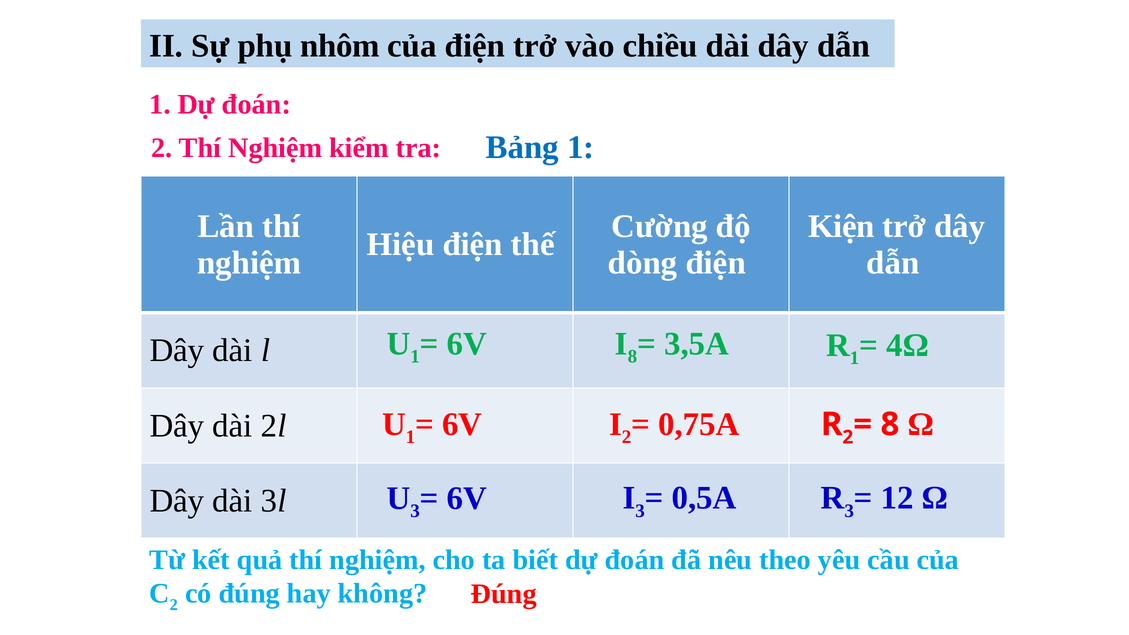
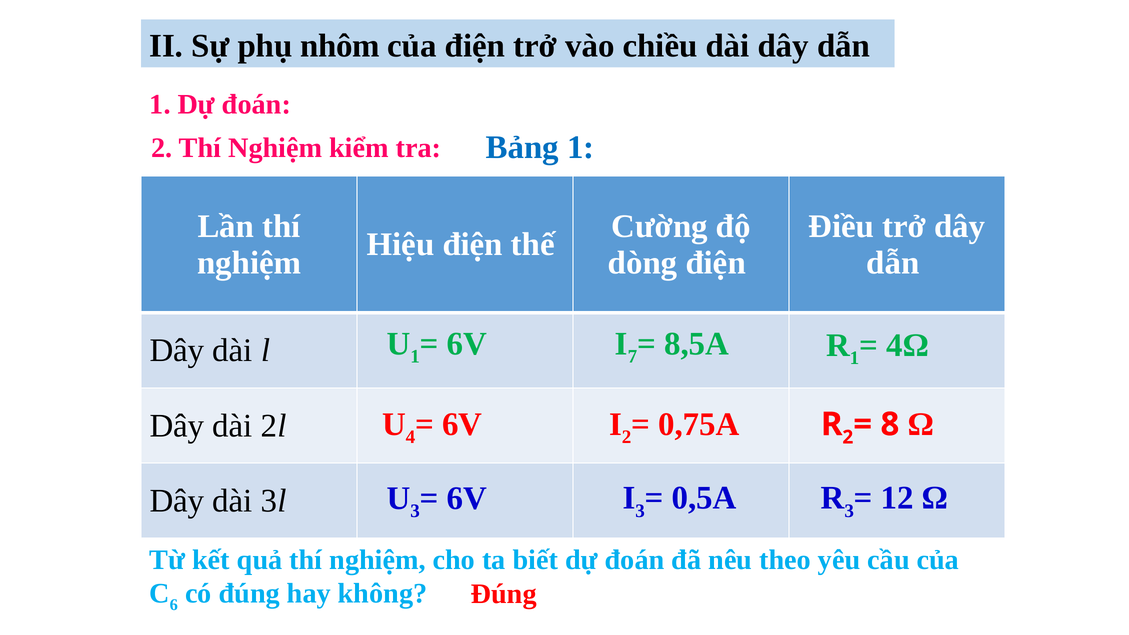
Kiện: Kiện -> Điều
8 at (632, 357): 8 -> 7
3,5A: 3,5A -> 8,5A
1 at (410, 437): 1 -> 4
2 at (174, 605): 2 -> 6
